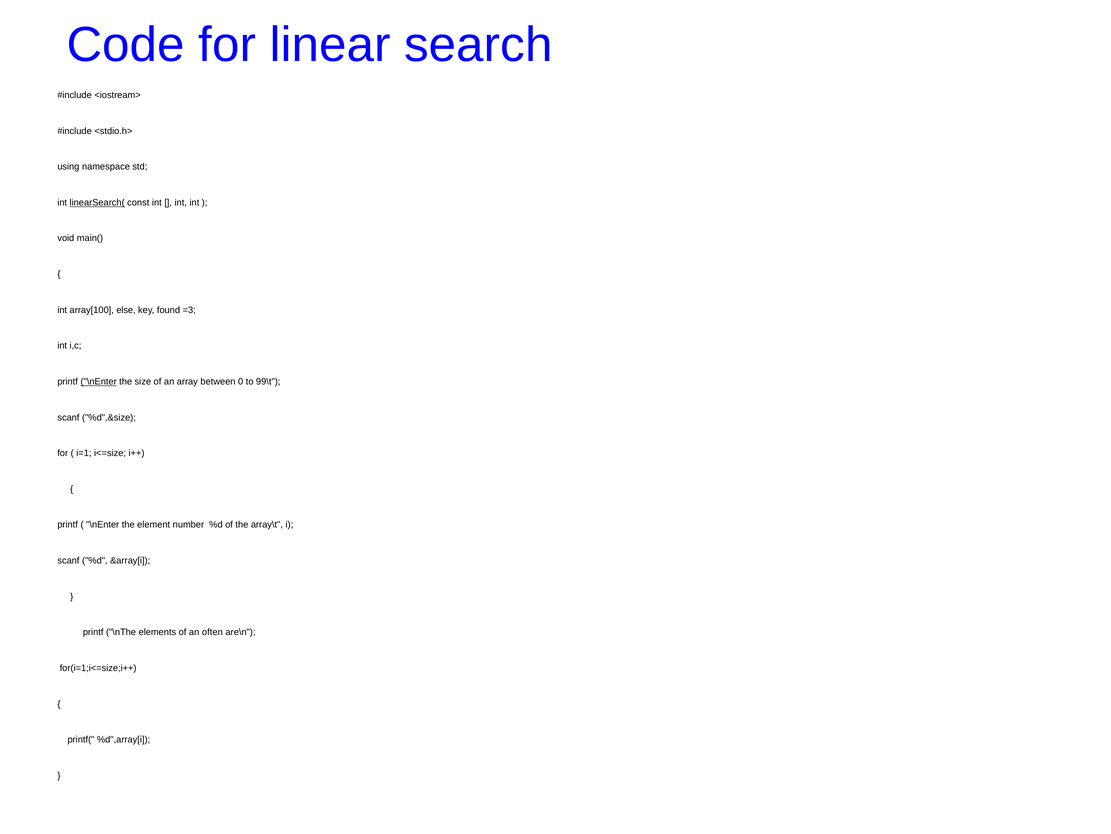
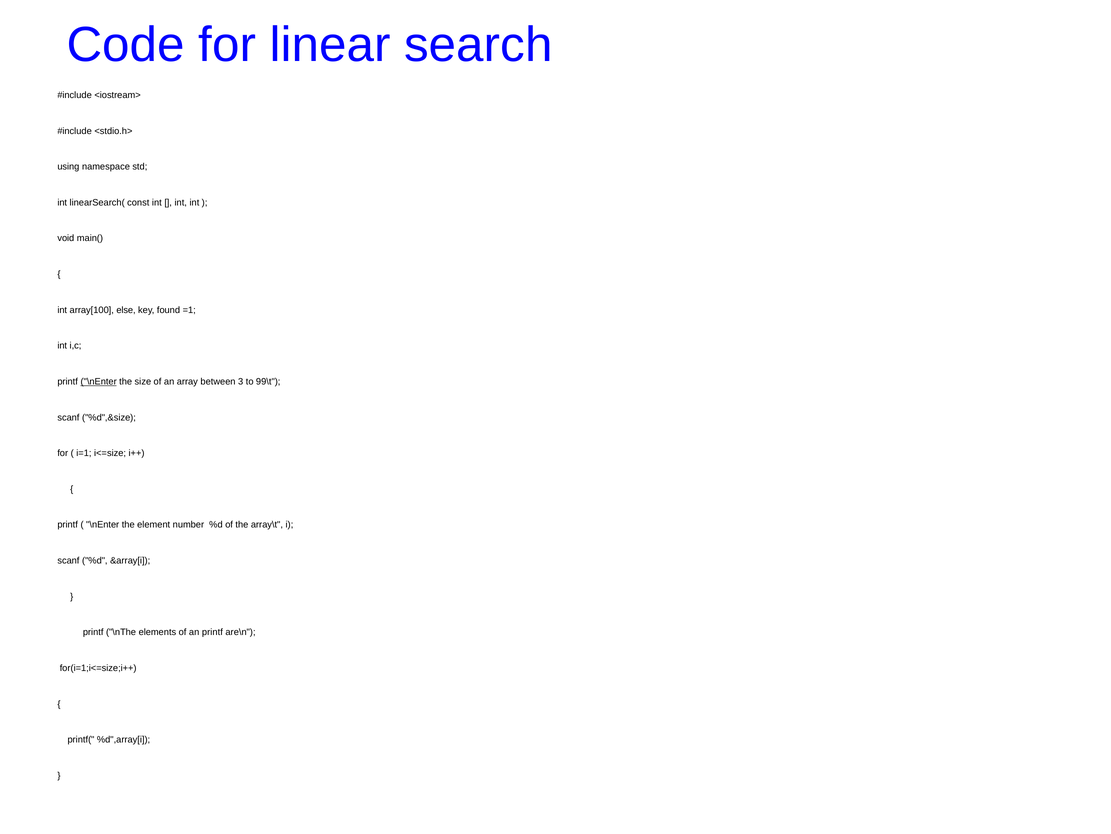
linearSearch( underline: present -> none
=3: =3 -> =1
0: 0 -> 3
an often: often -> printf
